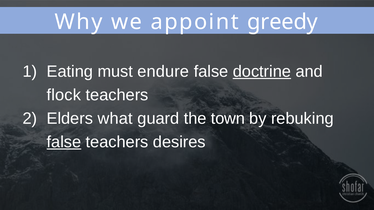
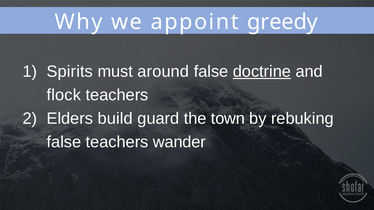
Eating: Eating -> Spirits
endure: endure -> around
what: what -> build
false at (64, 142) underline: present -> none
desires: desires -> wander
